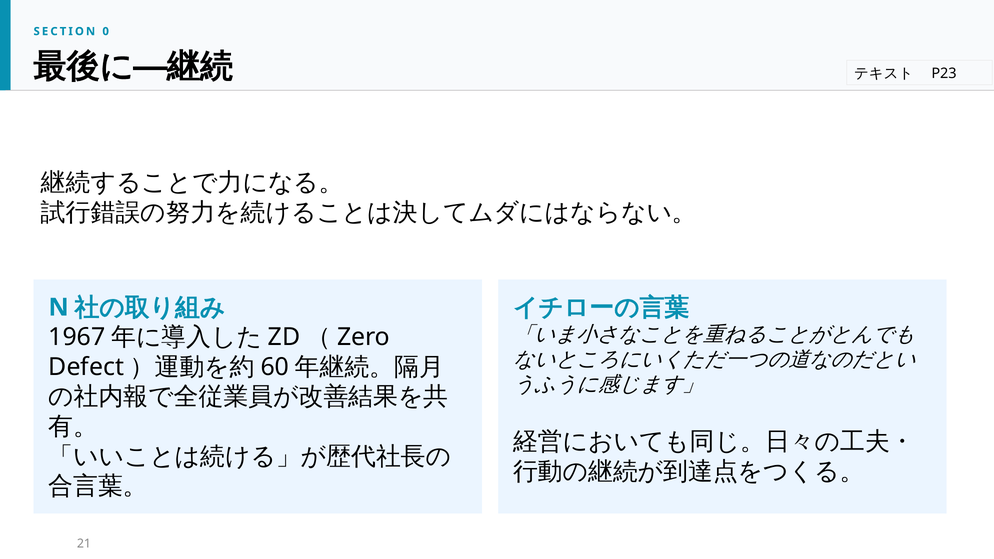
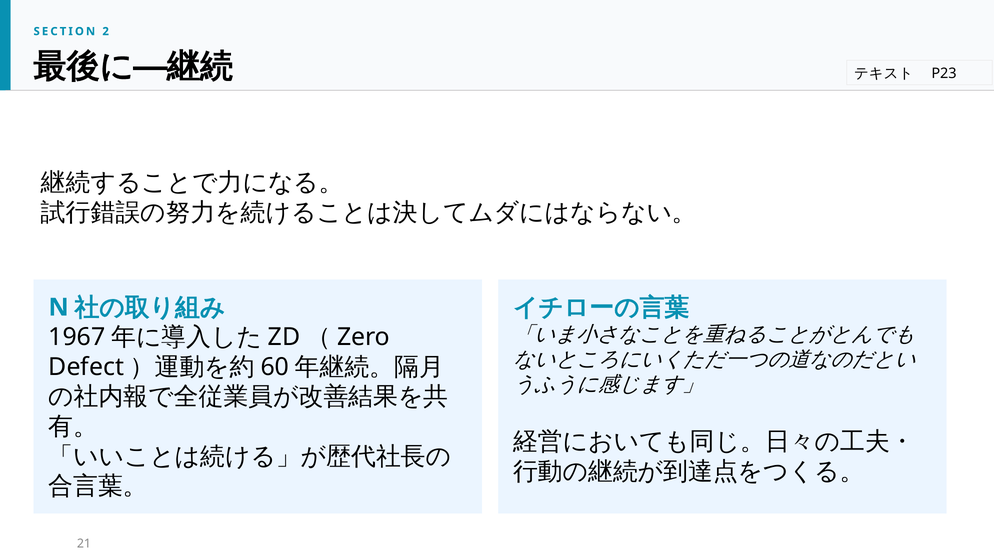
0: 0 -> 2
